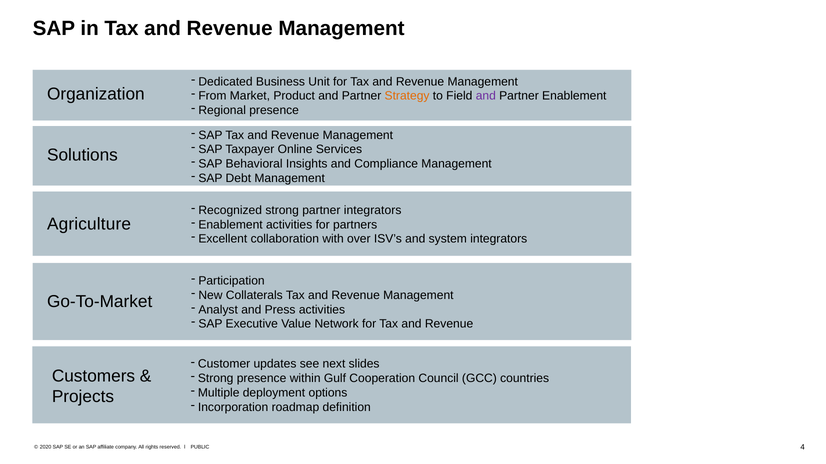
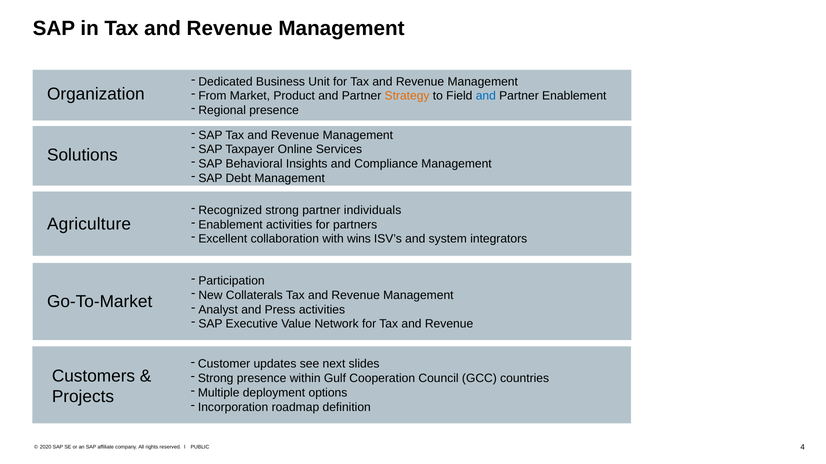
and at (486, 96) colour: purple -> blue
partner integrators: integrators -> individuals
over: over -> wins
